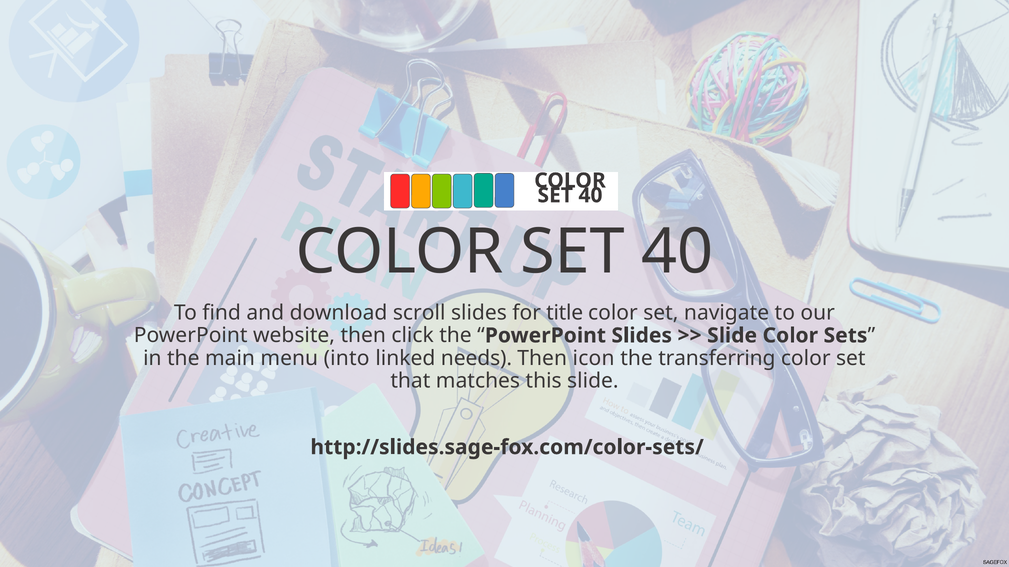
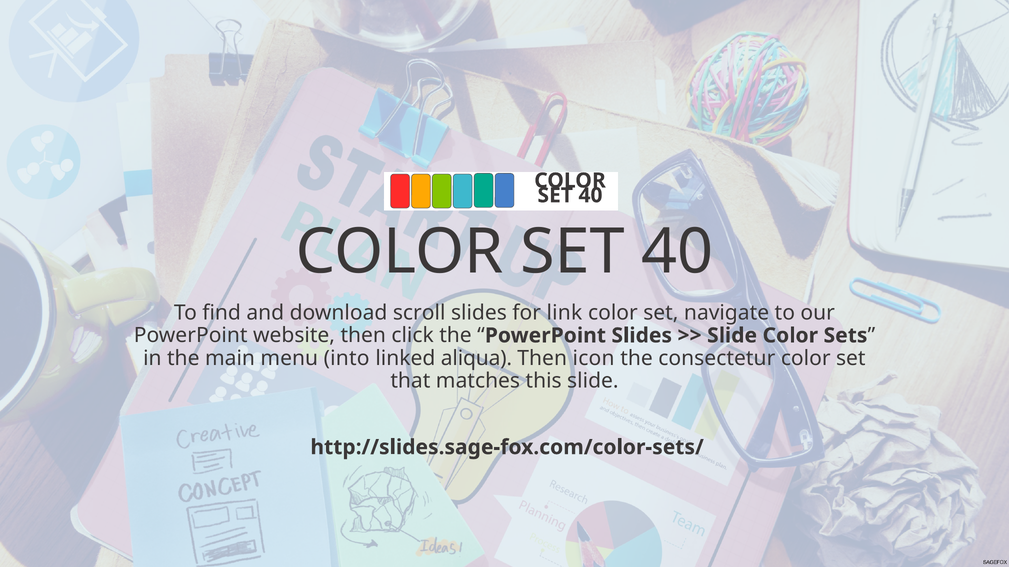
title: title -> link
needs: needs -> aliqua
transferring: transferring -> consectetur
